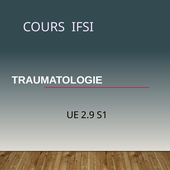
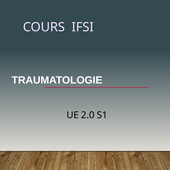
2.9: 2.9 -> 2.0
